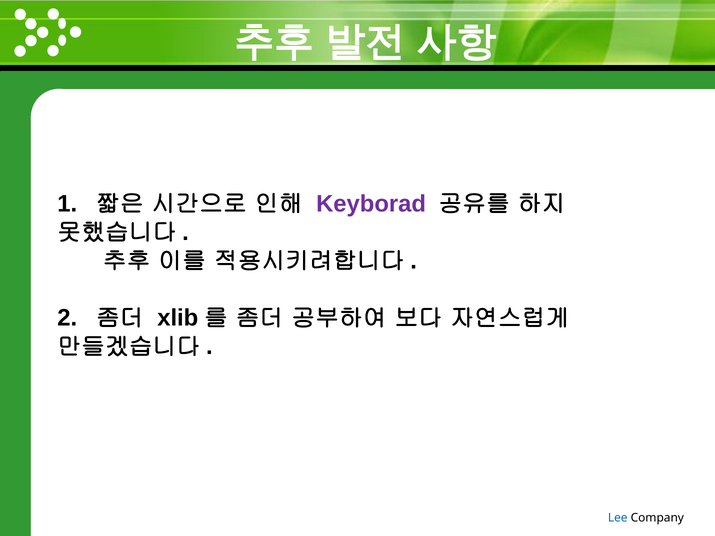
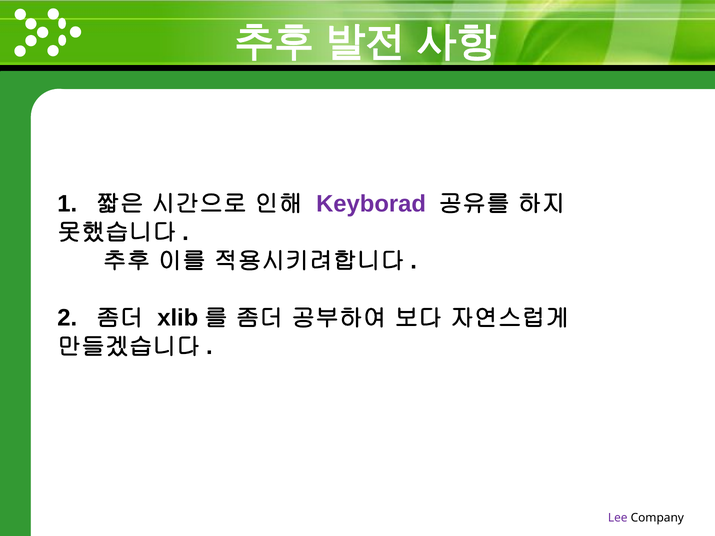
Lee colour: blue -> purple
